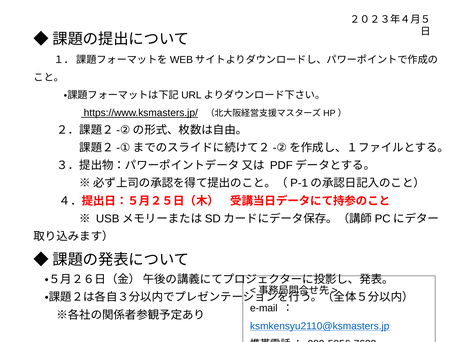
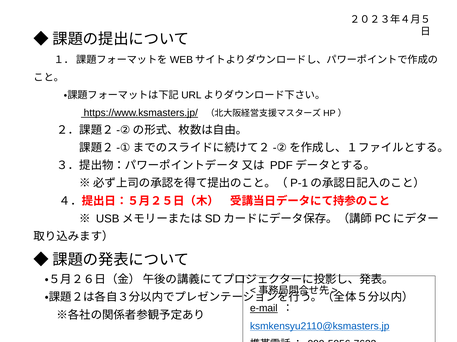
e-mail underline: none -> present
